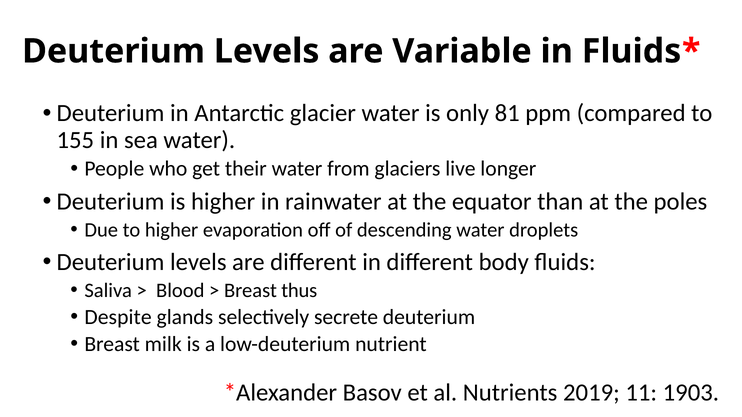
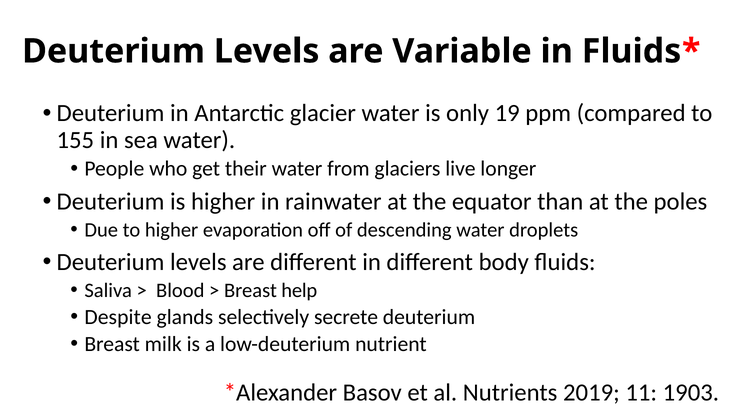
81: 81 -> 19
thus: thus -> help
